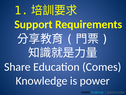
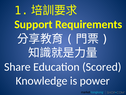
Comes: Comes -> Scored
